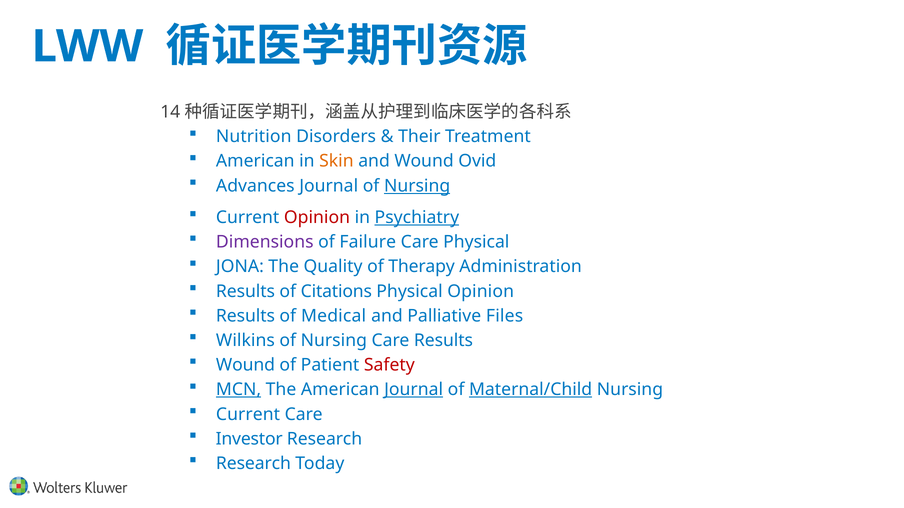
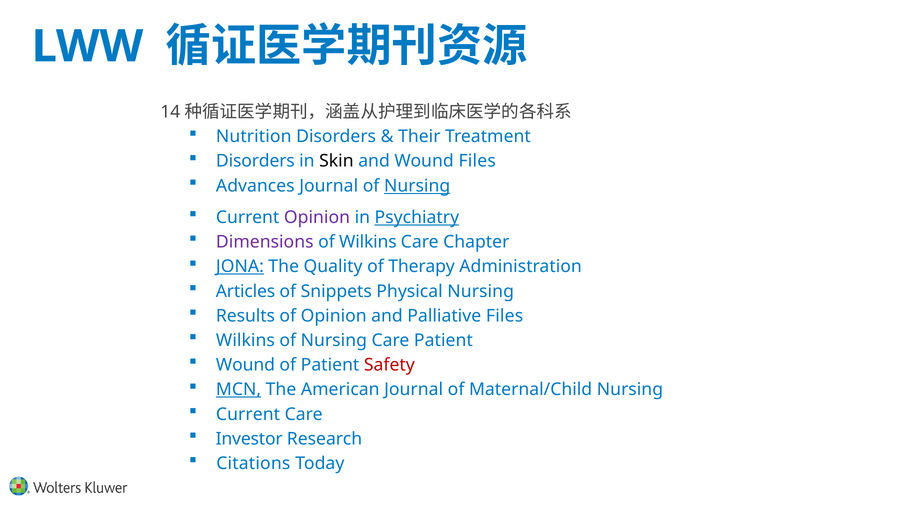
American at (255, 161): American -> Disorders
Skin colour: orange -> black
Wound Ovid: Ovid -> Files
Opinion at (317, 218) colour: red -> purple
of Failure: Failure -> Wilkins
Care Physical: Physical -> Chapter
JONA underline: none -> present
Results at (245, 292): Results -> Articles
Citations: Citations -> Snippets
Physical Opinion: Opinion -> Nursing
of Medical: Medical -> Opinion
Care Results: Results -> Patient
Journal at (414, 390) underline: present -> none
Maternal/Child underline: present -> none
Research at (253, 464): Research -> Citations
